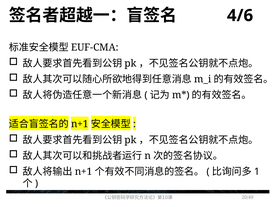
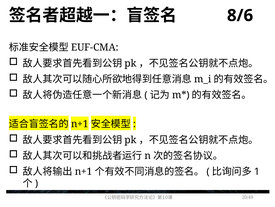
4/6: 4/6 -> 8/6
